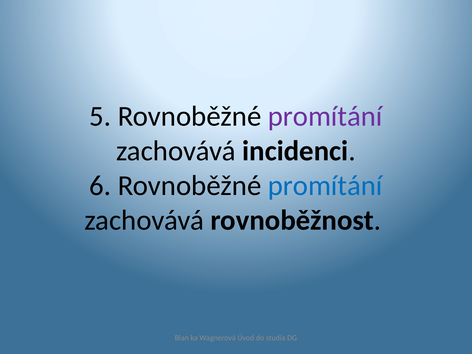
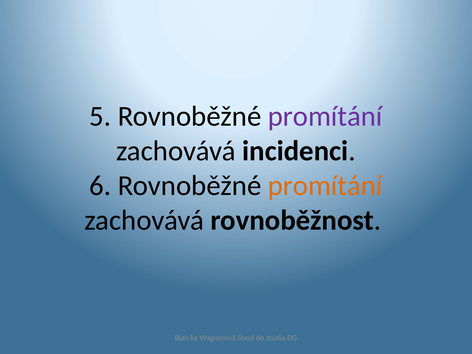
promítání at (325, 186) colour: blue -> orange
